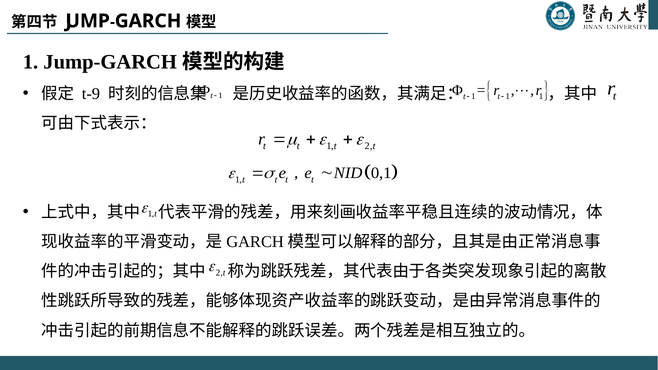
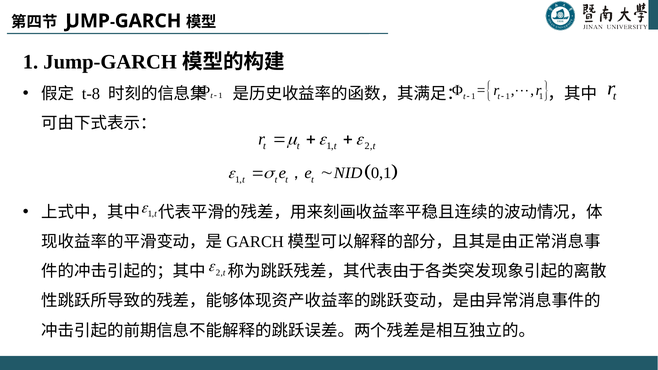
t-9: t-9 -> t-8
